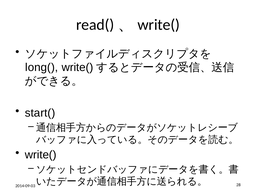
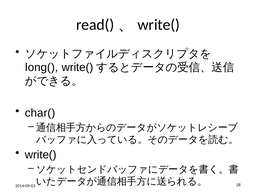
start(: start( -> char(
